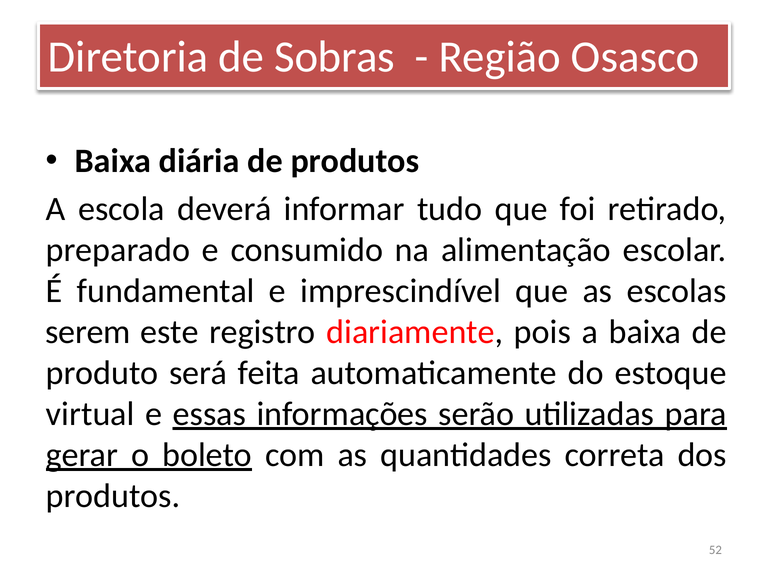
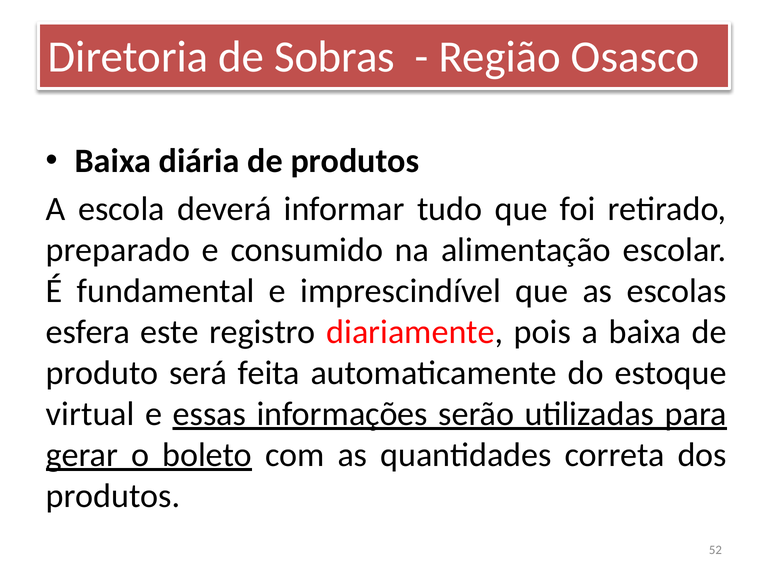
serem: serem -> esfera
